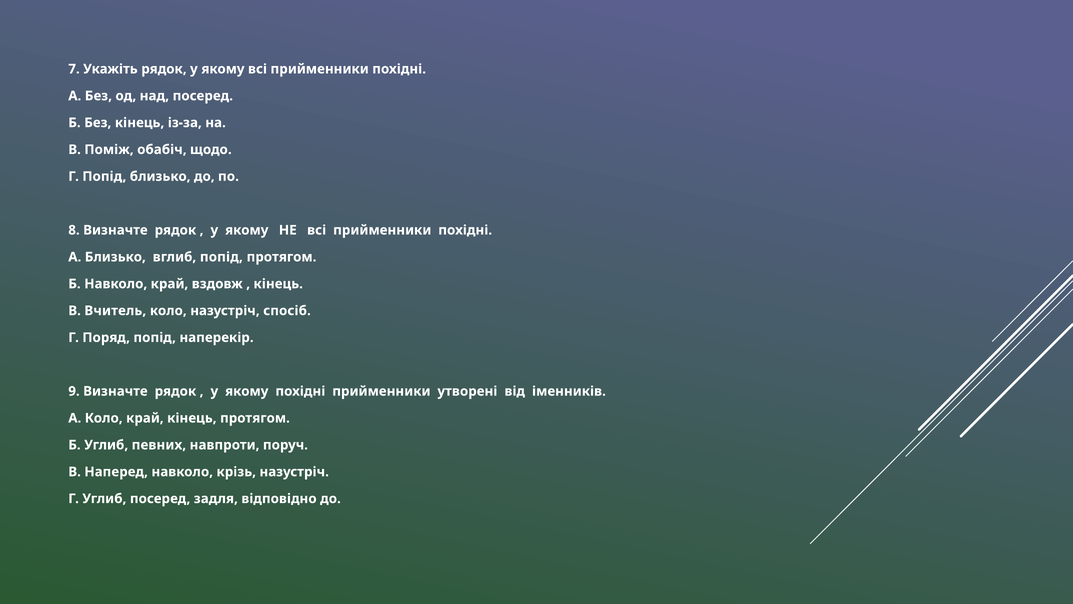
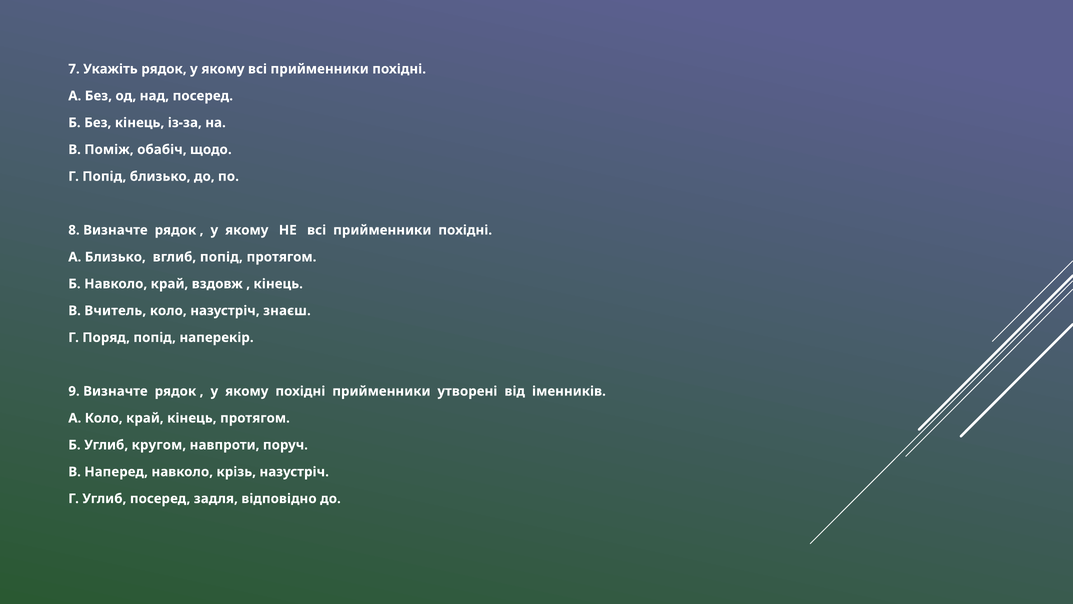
спосіб: спосіб -> знаєш
певних: певних -> кругом
